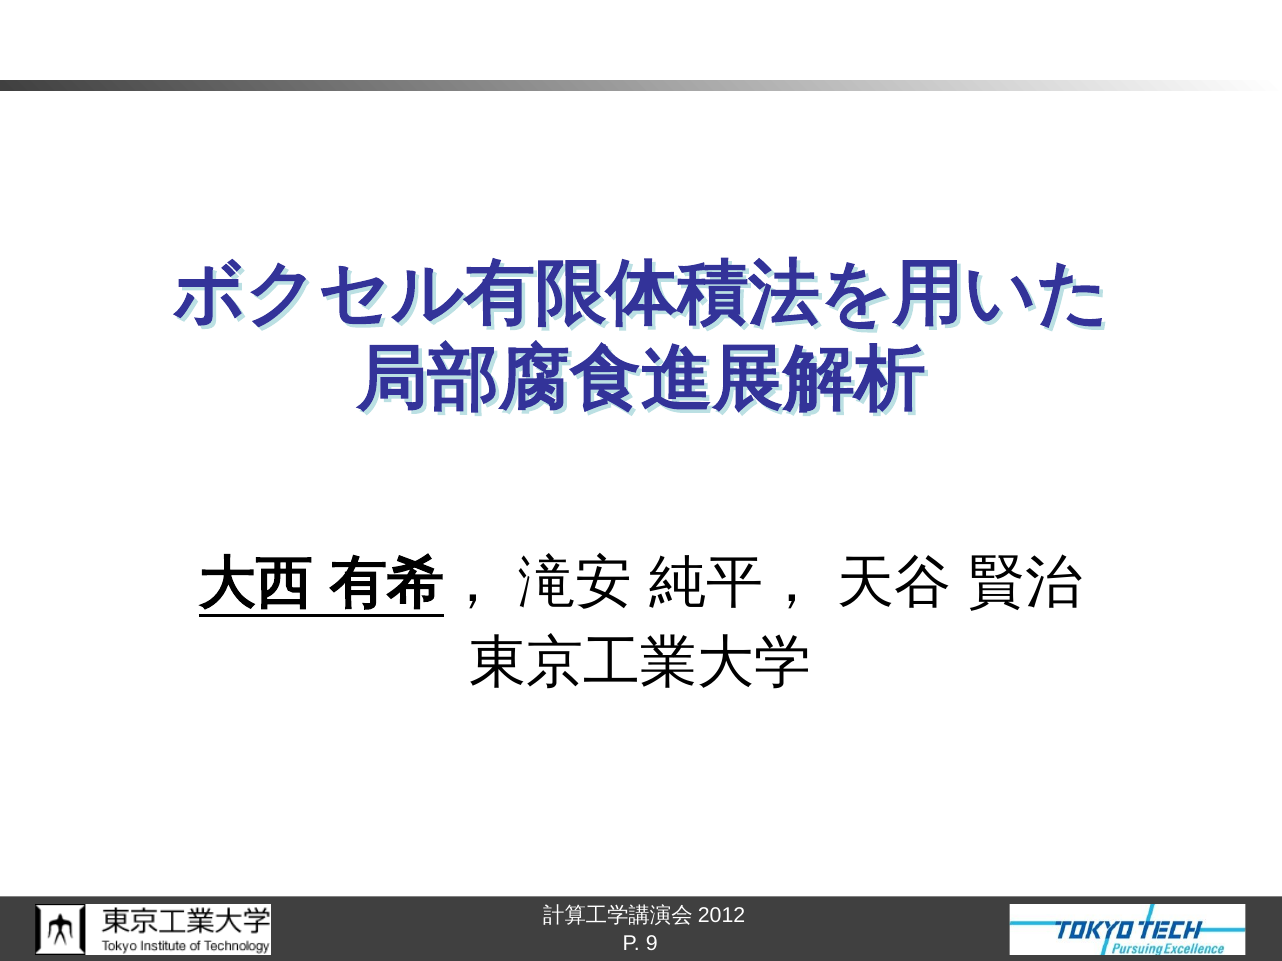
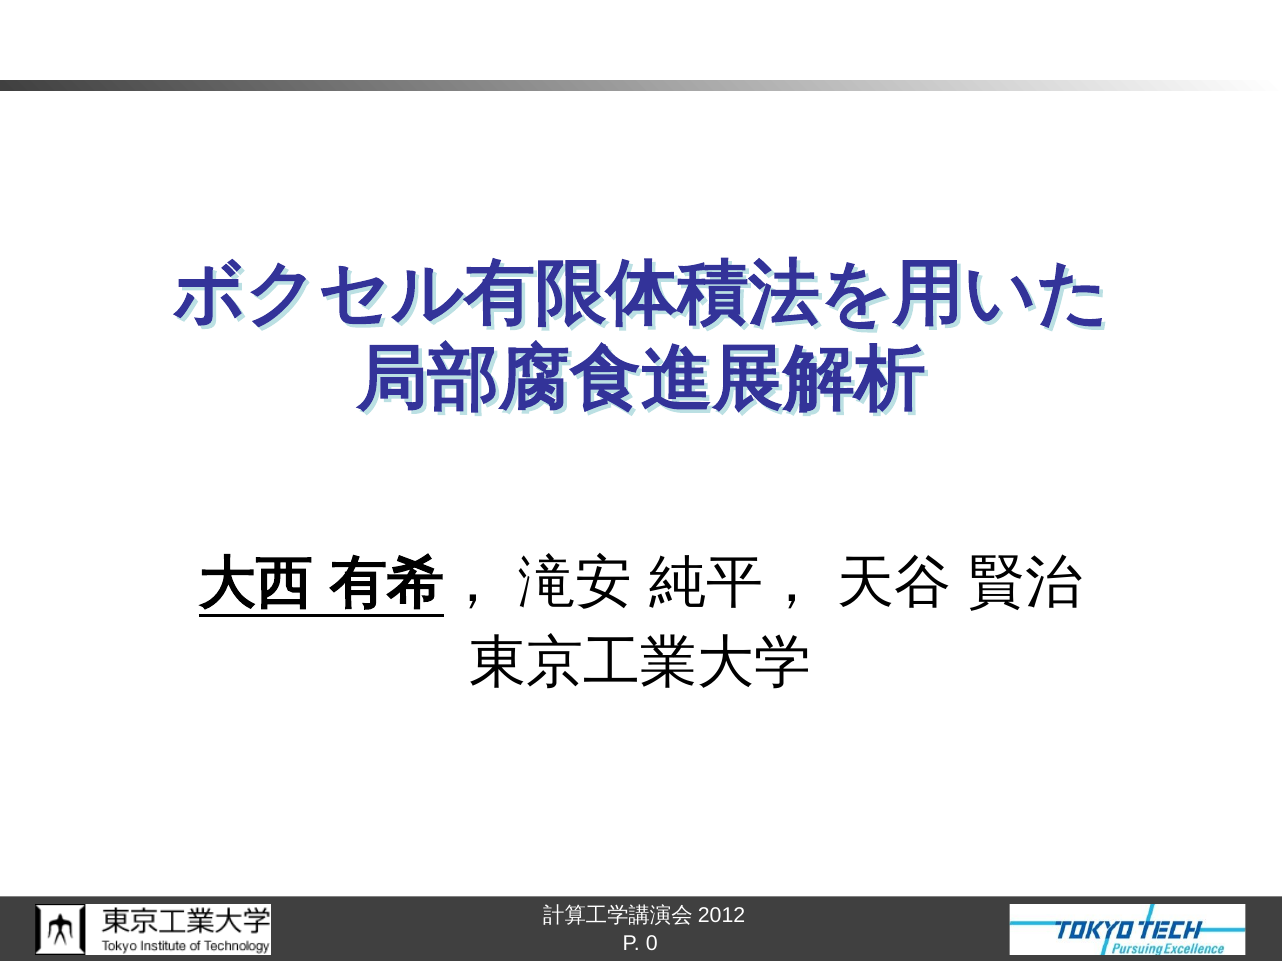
9: 9 -> 0
